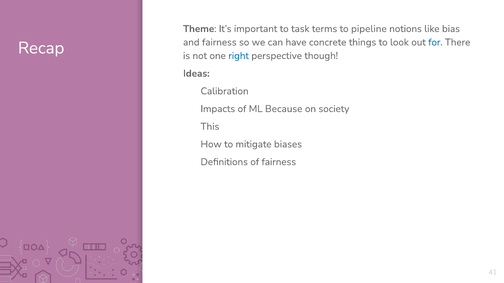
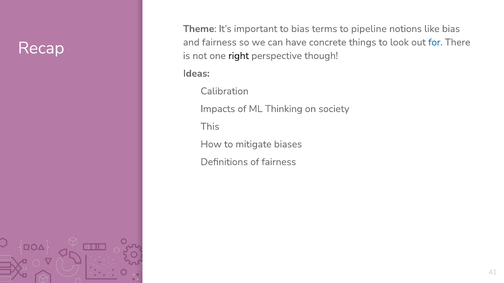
to task: task -> bias
right colour: blue -> black
Because: Because -> Thinking
